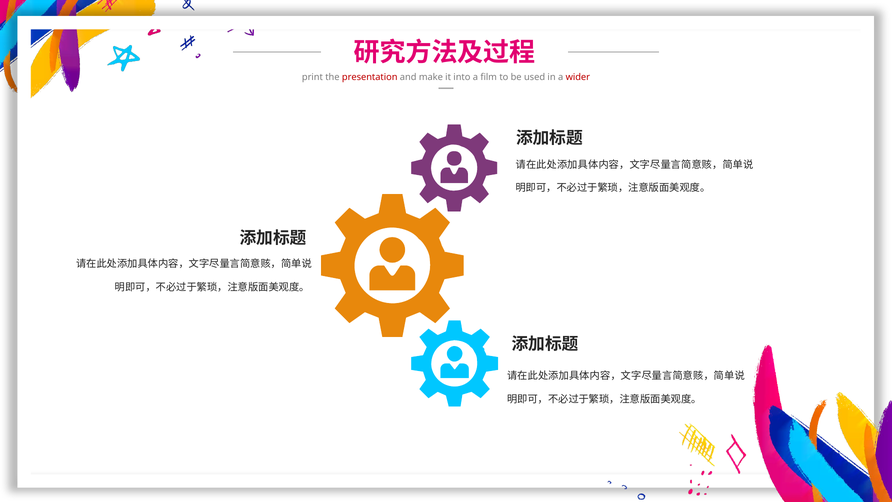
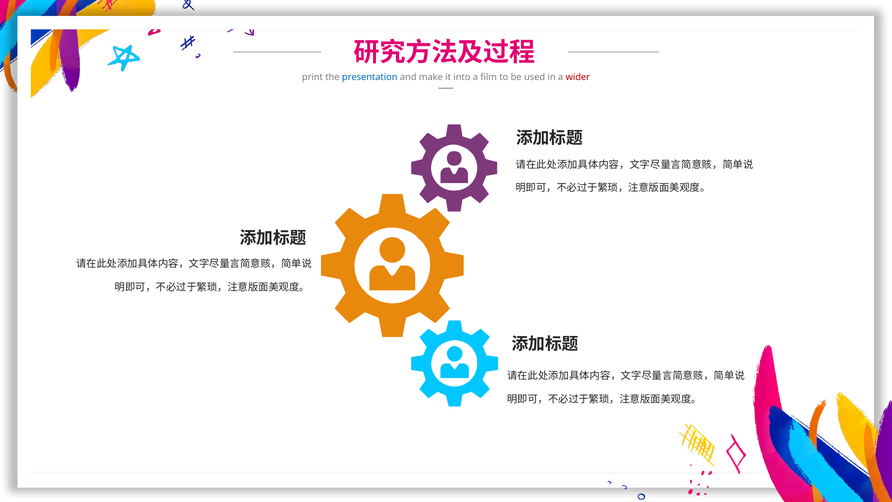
presentation colour: red -> blue
